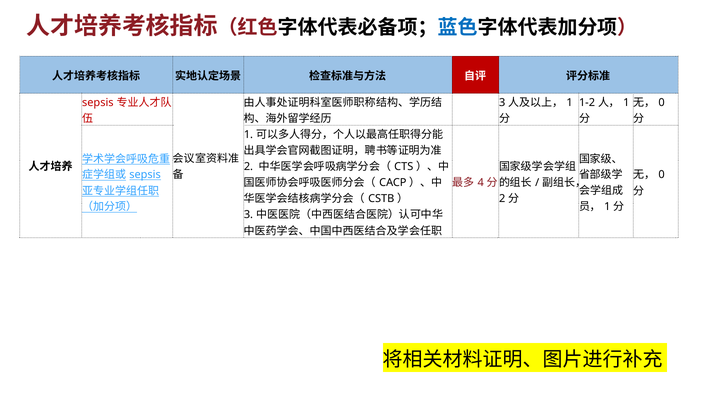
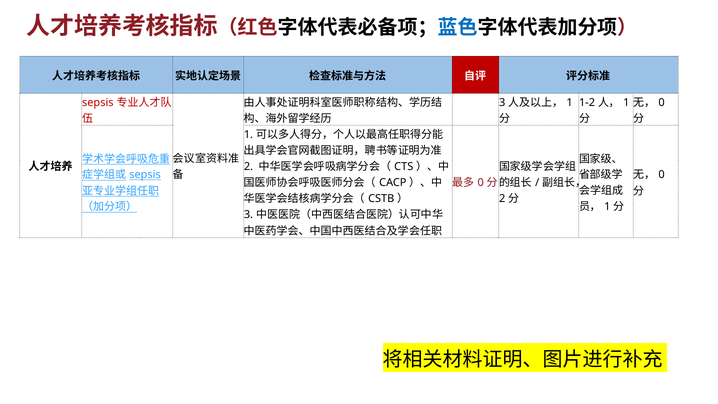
4 at (481, 183): 4 -> 0
